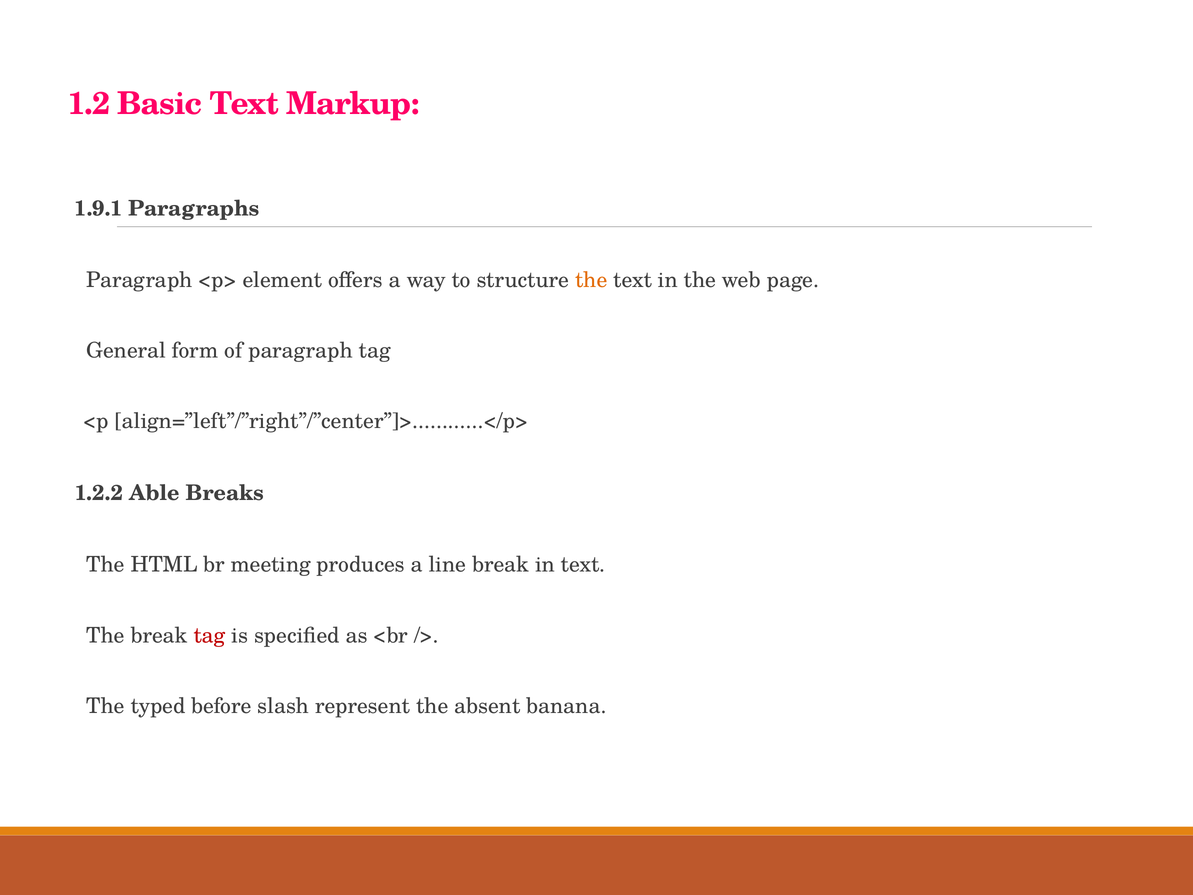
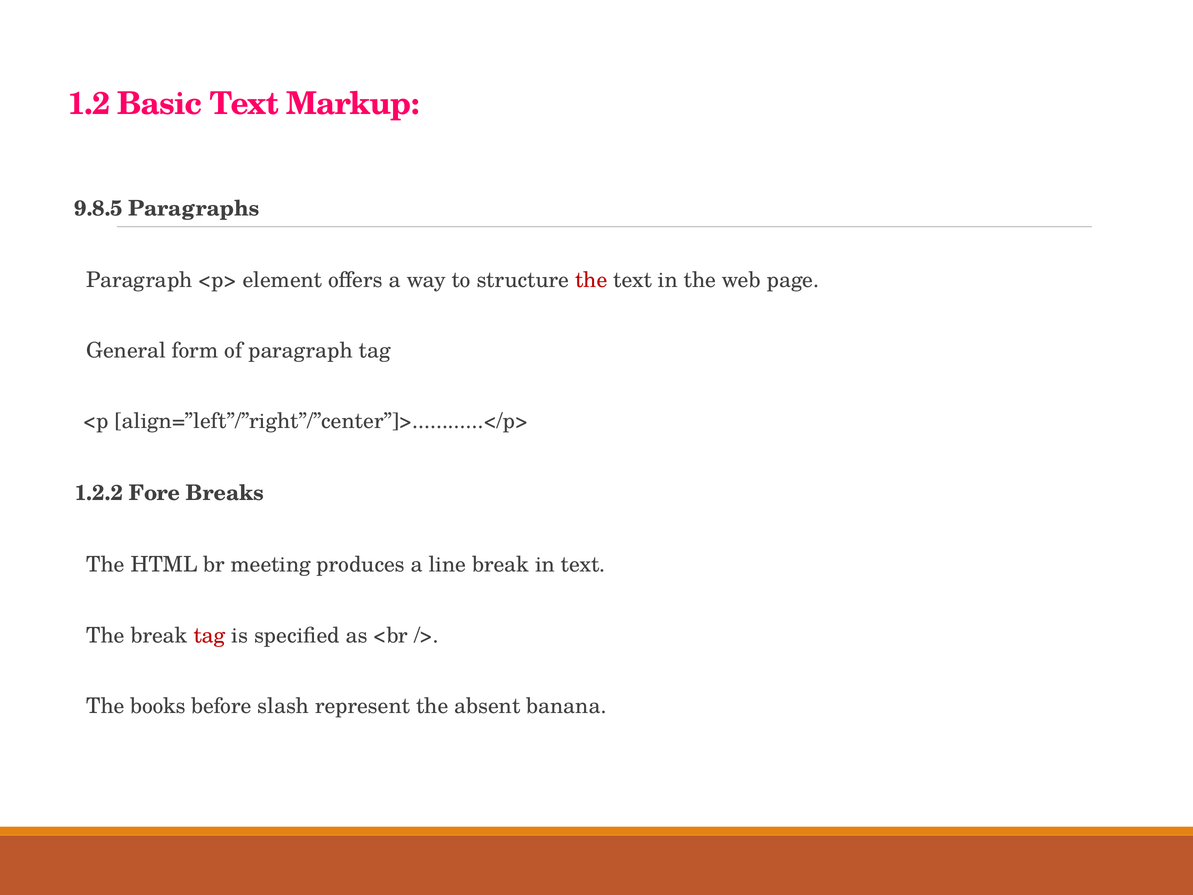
1.9.1: 1.9.1 -> 9.8.5
the at (591, 280) colour: orange -> red
Able: Able -> Fore
typed: typed -> books
